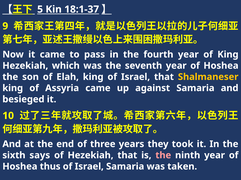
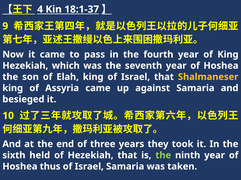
5: 5 -> 4
says: says -> held
the at (163, 156) colour: pink -> light green
